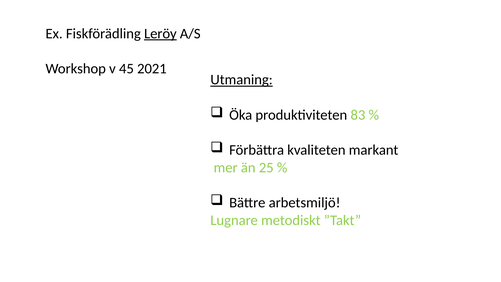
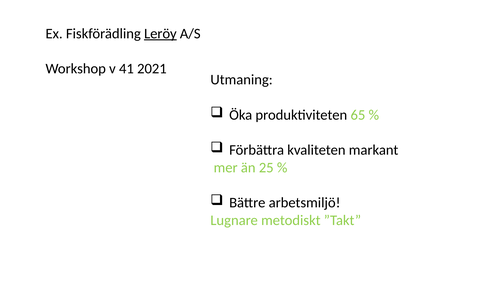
45: 45 -> 41
Utmaning underline: present -> none
83: 83 -> 65
